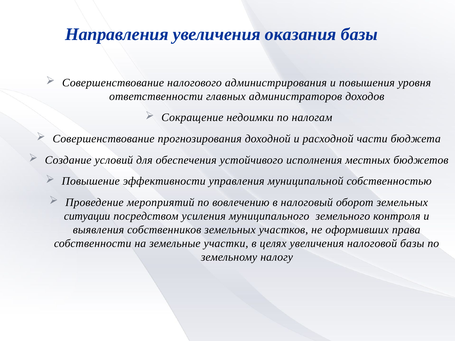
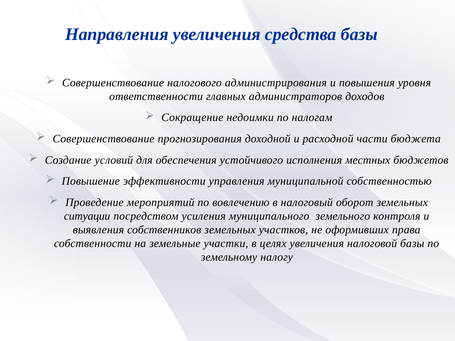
оказания: оказания -> средства
